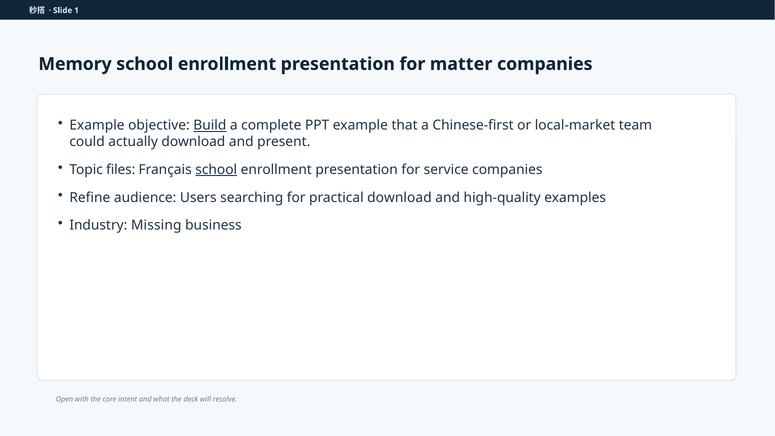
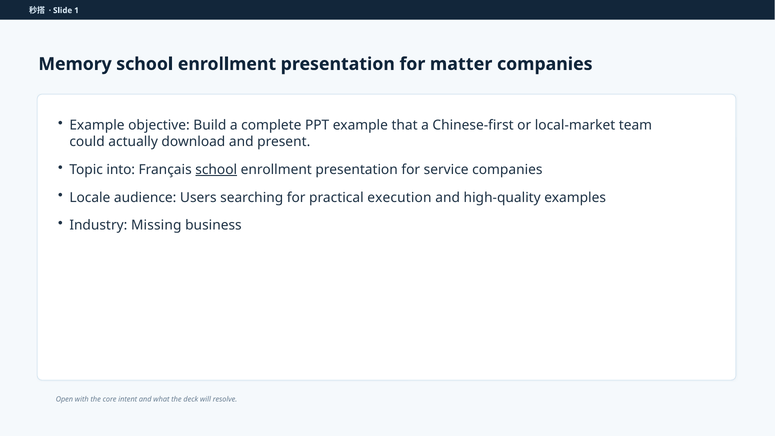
Build underline: present -> none
files: files -> into
Refine: Refine -> Locale
practical download: download -> execution
